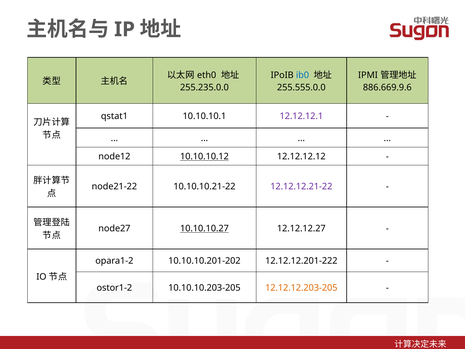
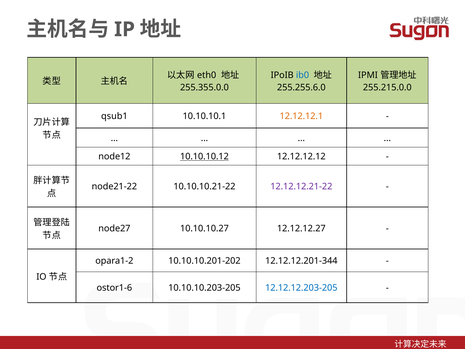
255.235.0.0: 255.235.0.0 -> 255.355.0.0
255.555.0.0: 255.555.0.0 -> 255.255.6.0
886.669.9.6: 886.669.9.6 -> 255.215.0.0
qstat1: qstat1 -> qsub1
12.12.12.1 colour: purple -> orange
10.10.10.27 underline: present -> none
12.12.12.201-222: 12.12.12.201-222 -> 12.12.12.201-344
ostor1-2: ostor1-2 -> ostor1-6
12.12.12.203-205 colour: orange -> blue
